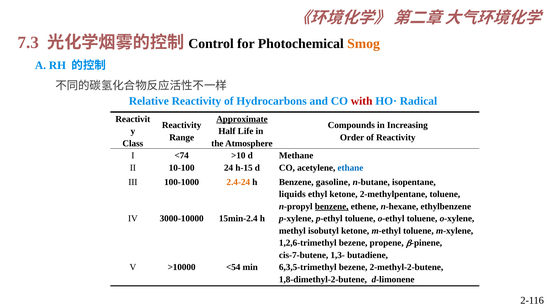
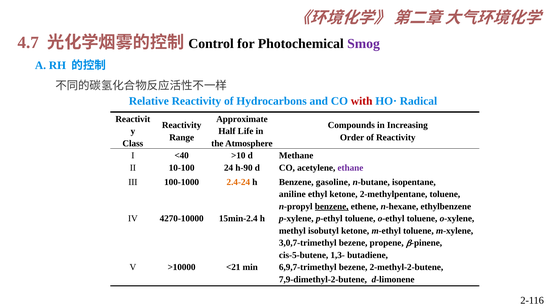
7.3: 7.3 -> 4.7
Smog colour: orange -> purple
Approximate underline: present -> none
<74: <74 -> <40
h-15: h-15 -> h-90
ethane colour: blue -> purple
liquids: liquids -> aniline
3000-10000: 3000-10000 -> 4270-10000
1,2,6-trimethyl: 1,2,6-trimethyl -> 3,0,7-trimethyl
cis-7-butene: cis-7-butene -> cis-5-butene
<54: <54 -> <21
6,3,5-trimethyl: 6,3,5-trimethyl -> 6,9,7-trimethyl
1,8-dimethyl-2-butene: 1,8-dimethyl-2-butene -> 7,9-dimethyl-2-butene
